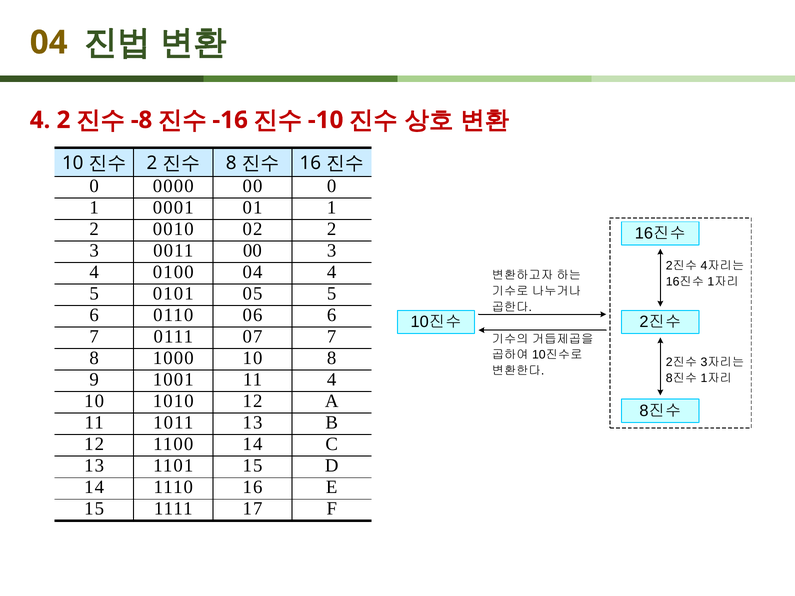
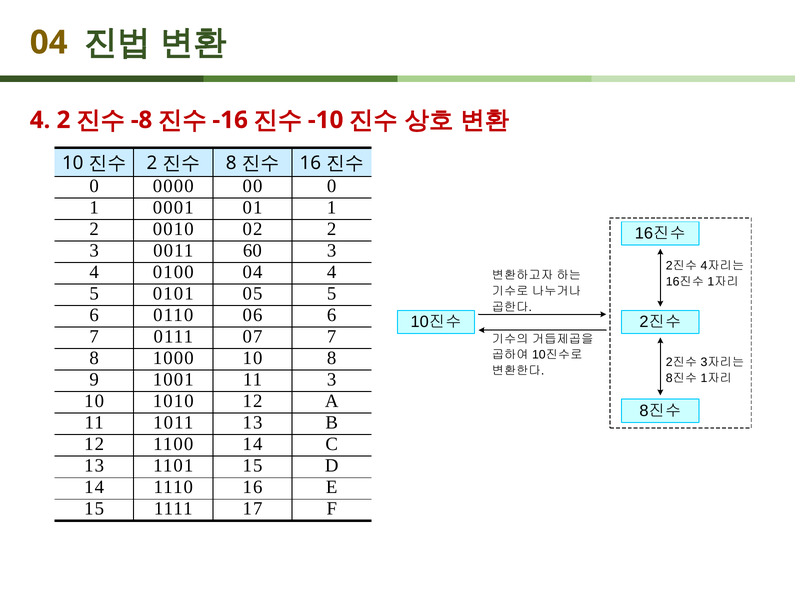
0011 00: 00 -> 60
11 4: 4 -> 3
